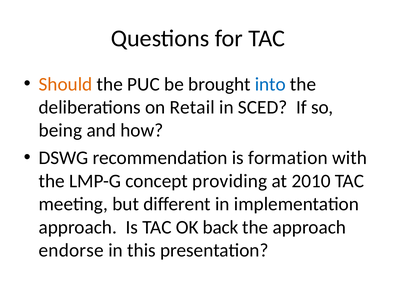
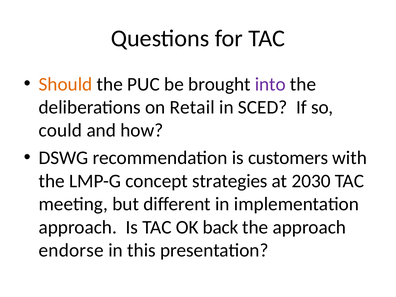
into colour: blue -> purple
being: being -> could
formation: formation -> customers
providing: providing -> strategies
2010: 2010 -> 2030
